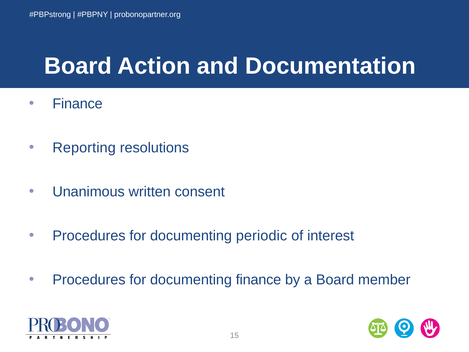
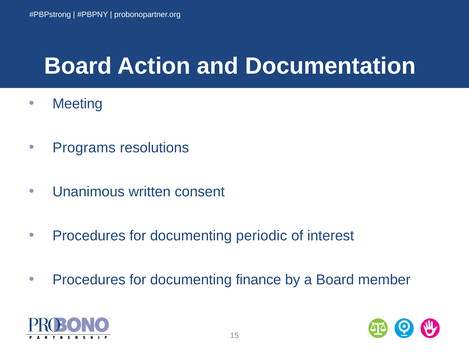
Finance at (78, 104): Finance -> Meeting
Reporting: Reporting -> Programs
